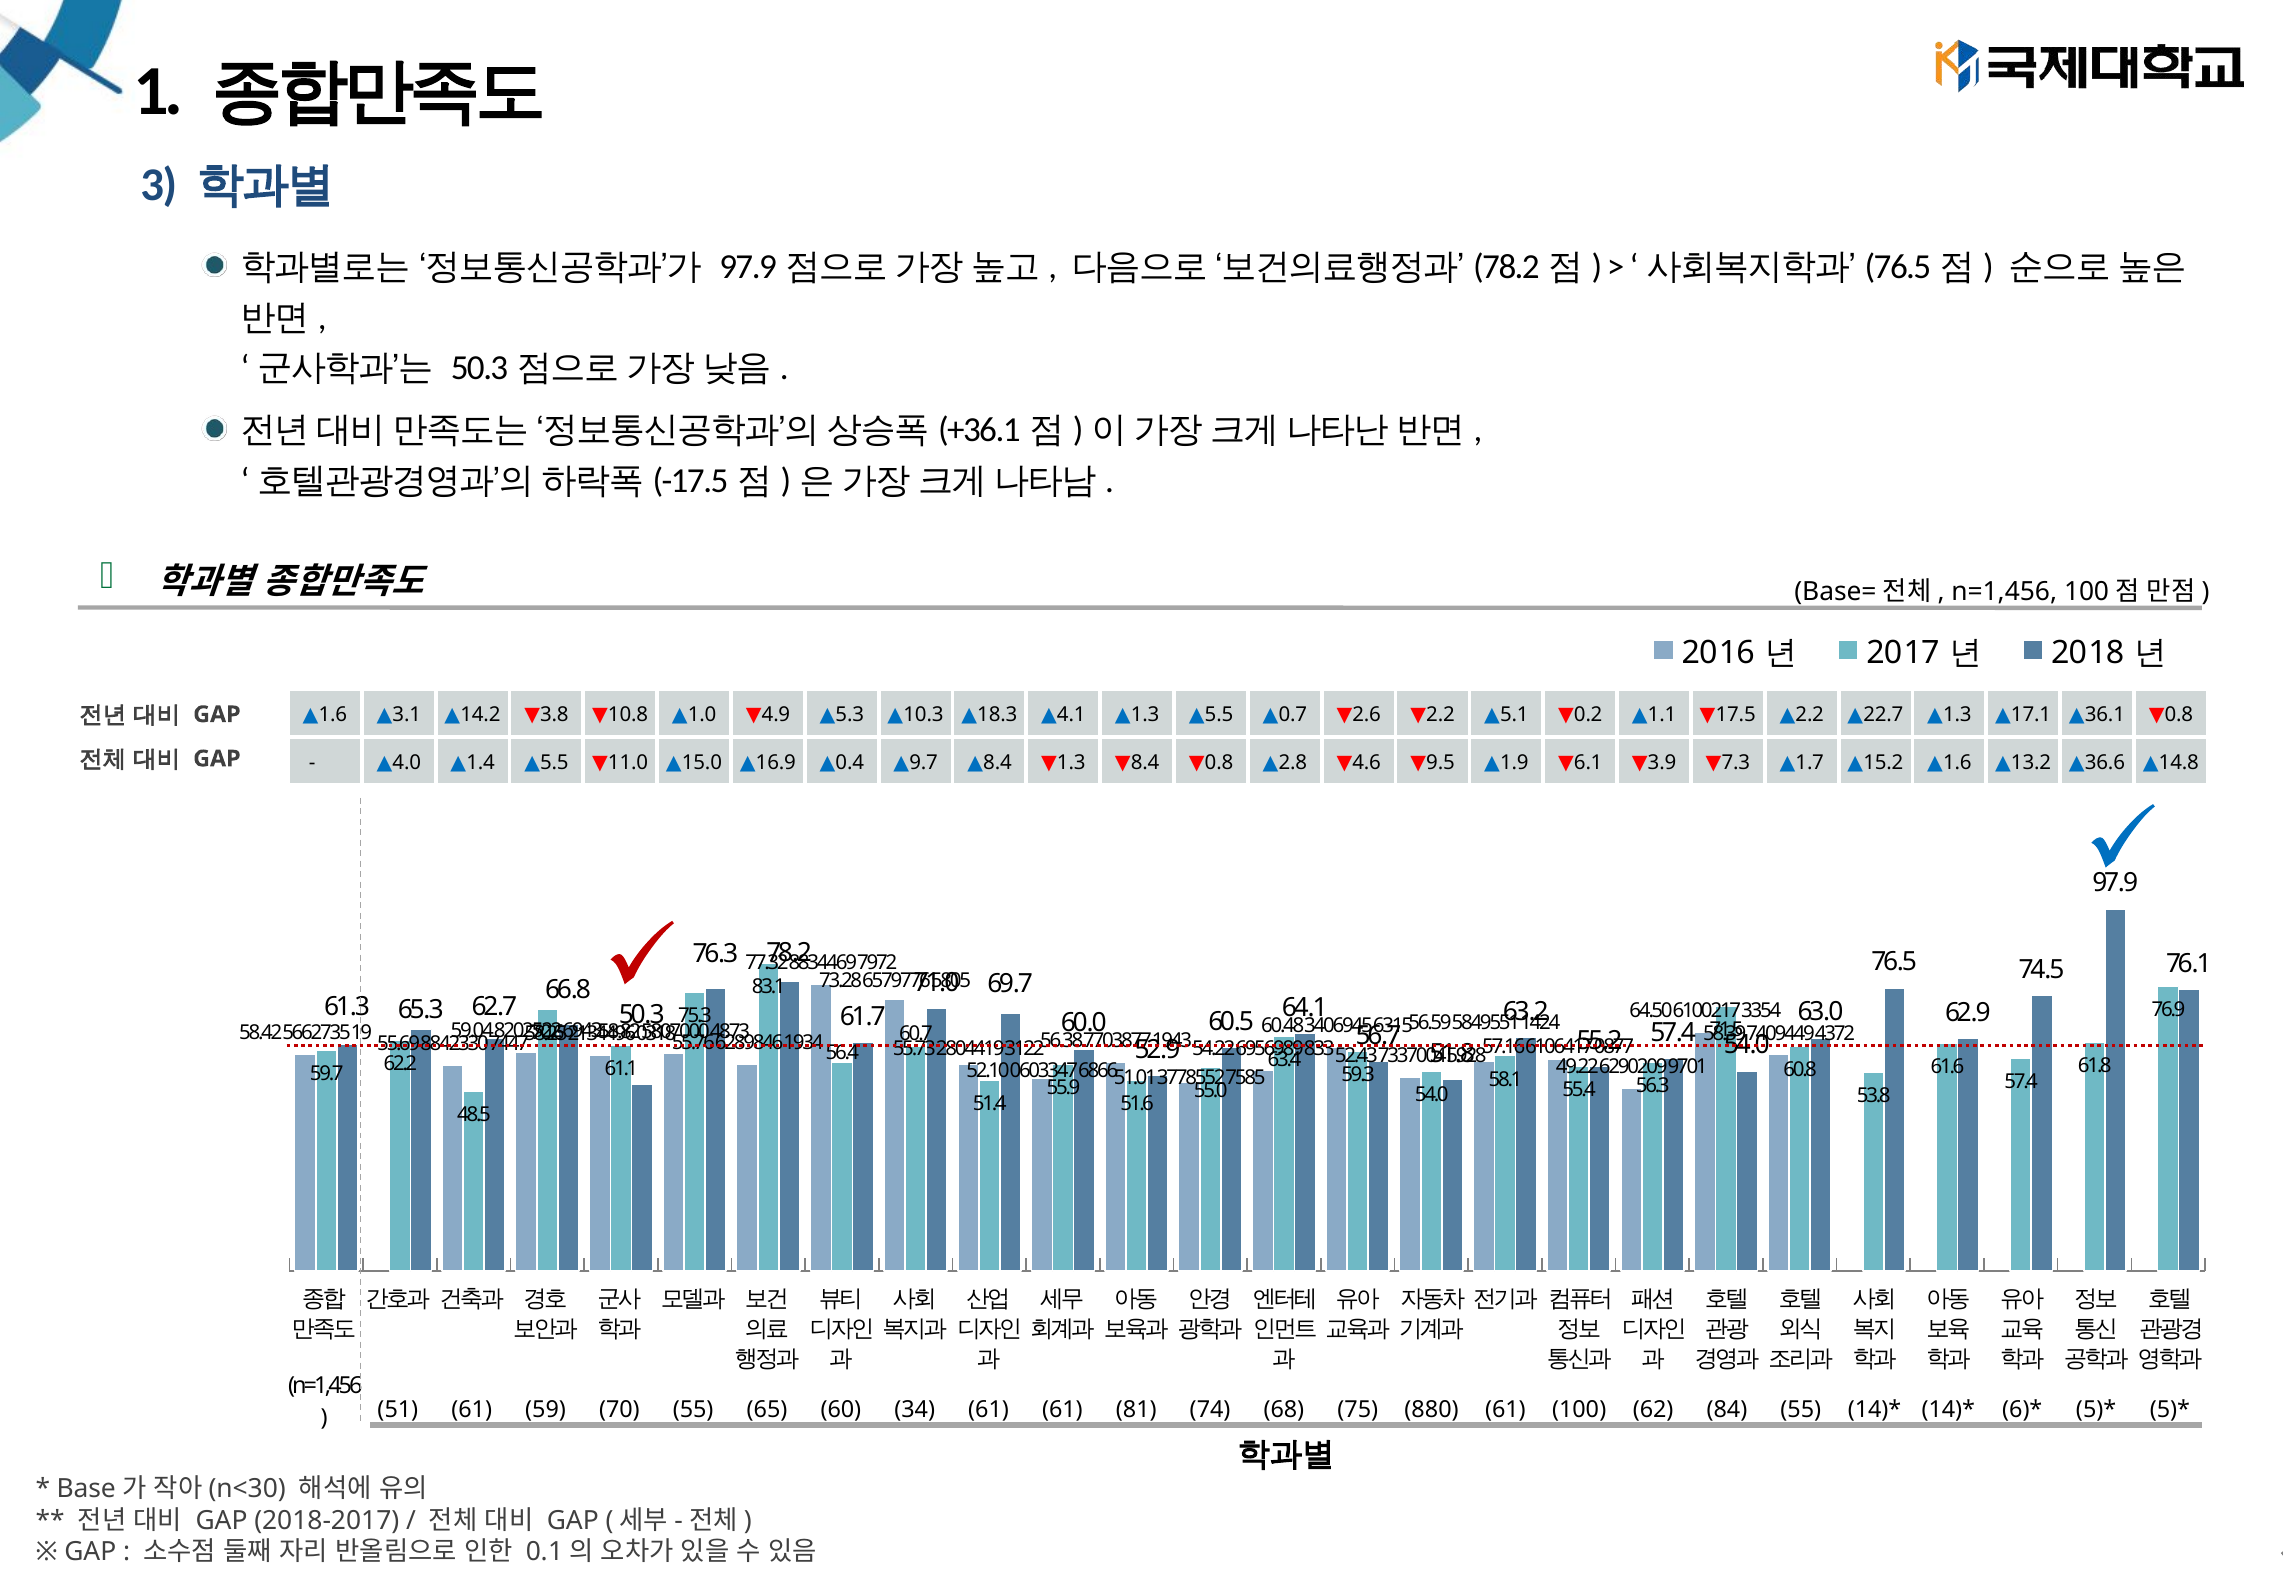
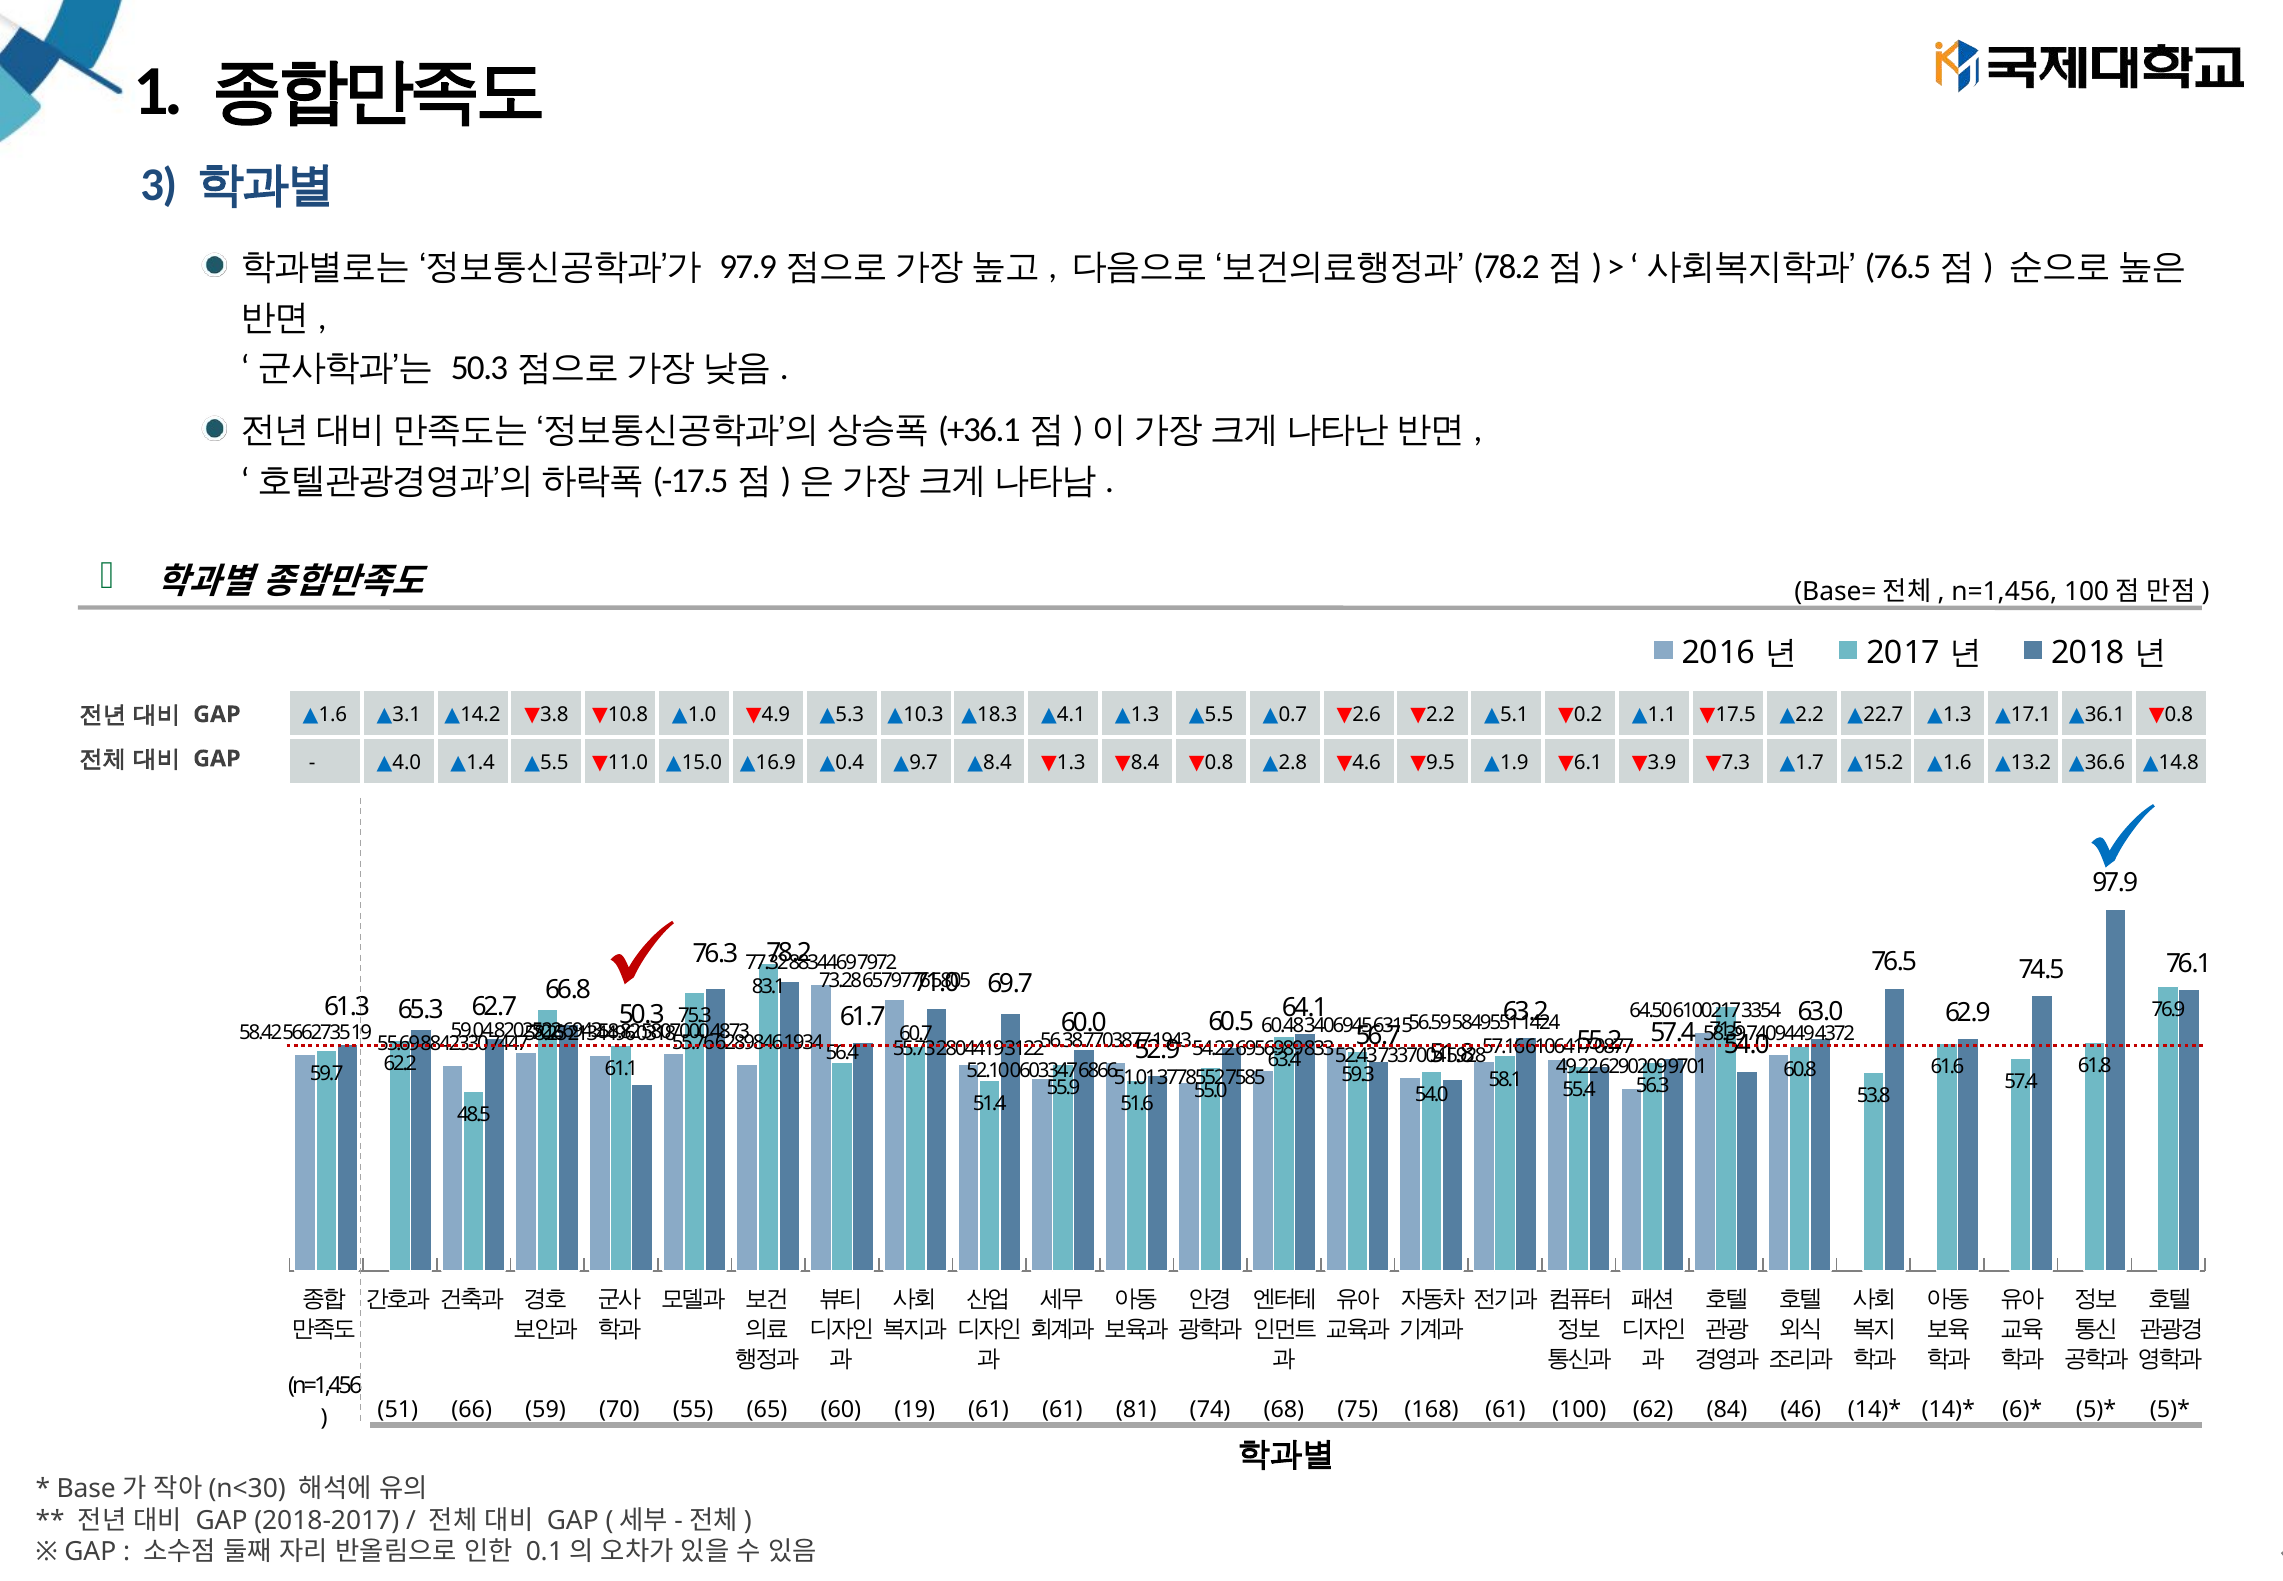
51 61: 61 -> 66
34: 34 -> 19
880: 880 -> 168
84 55: 55 -> 46
